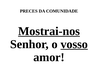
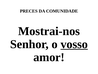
Mostrai-nos underline: present -> none
